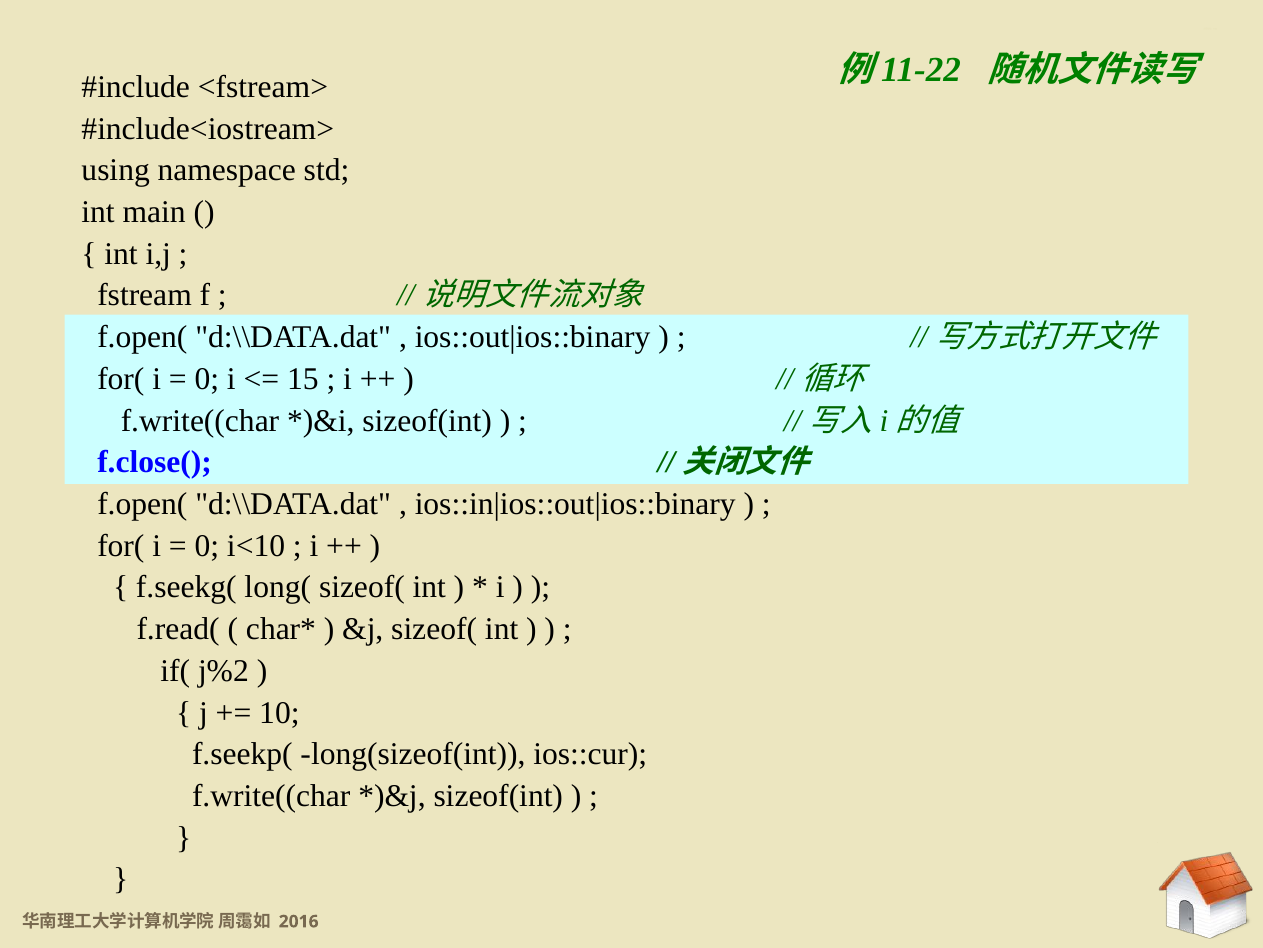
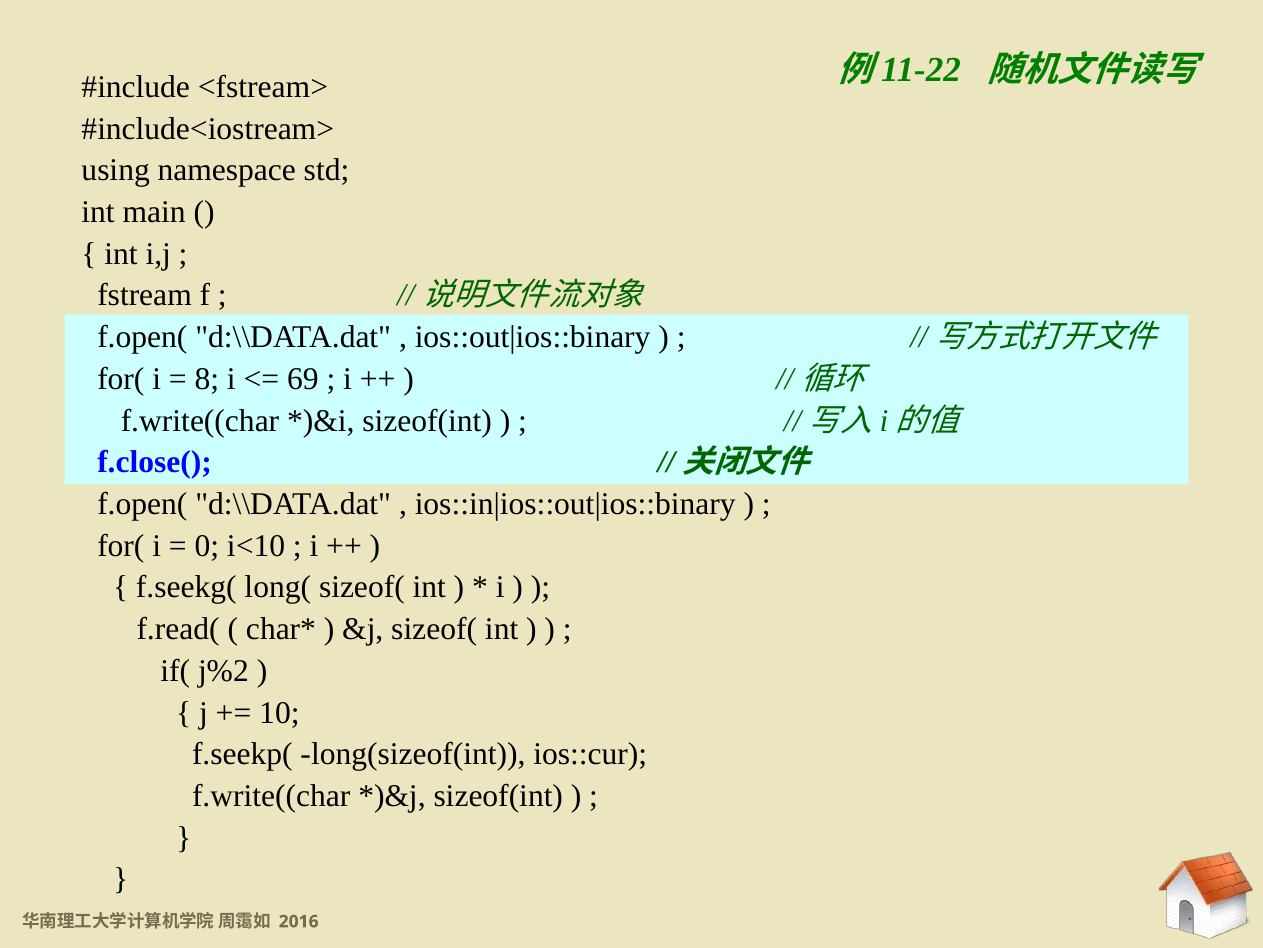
0 at (207, 379): 0 -> 8
15: 15 -> 69
